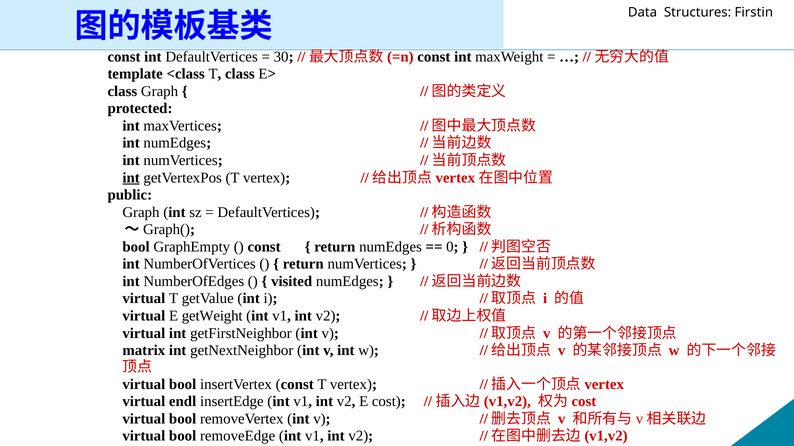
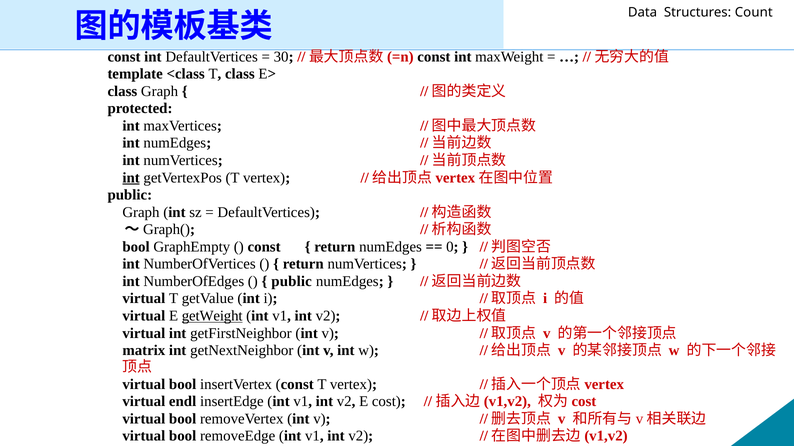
Firstin: Firstin -> Count
visited at (292, 282): visited -> public
getWeight underline: none -> present
